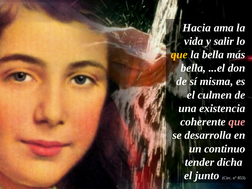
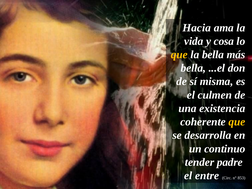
salir: salir -> cosa
que at (237, 122) colour: pink -> yellow
dicha: dicha -> padre
junto: junto -> entre
